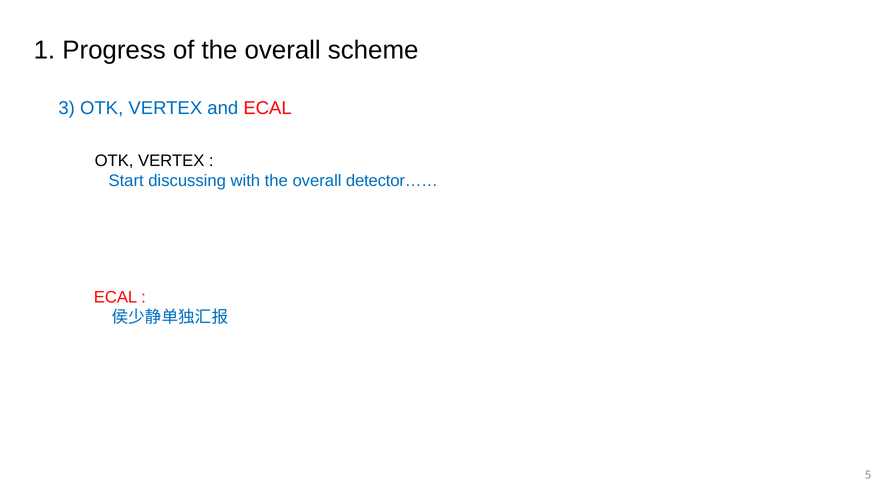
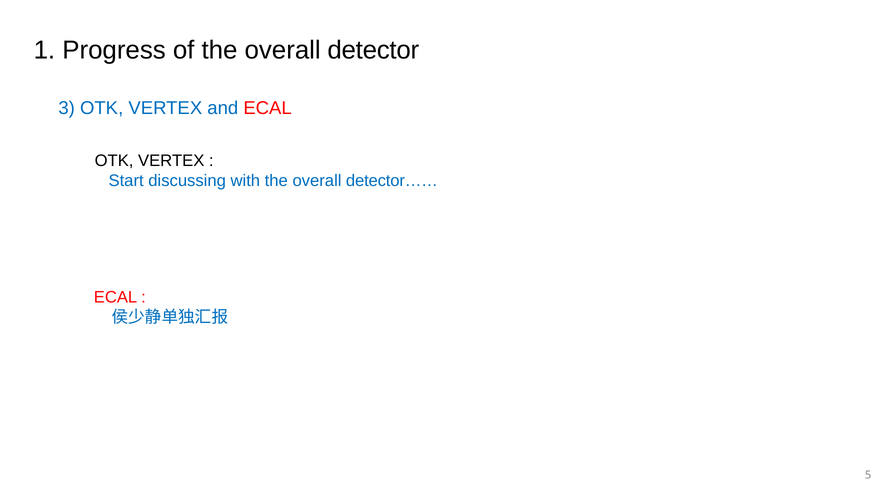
scheme: scheme -> detector
